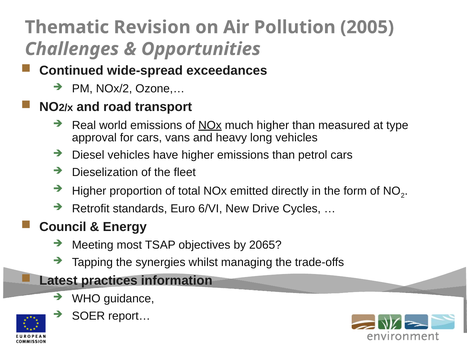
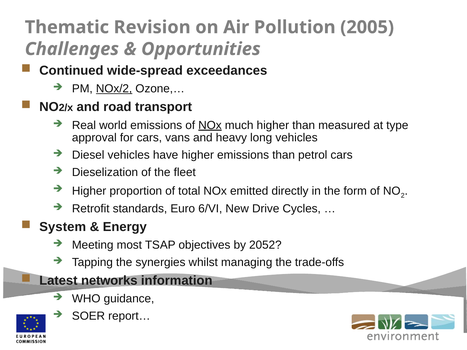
NOx/2 underline: none -> present
Council: Council -> System
2065: 2065 -> 2052
practices: practices -> networks
